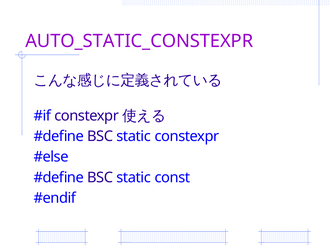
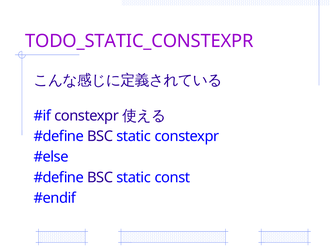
AUTO_STATIC_CONSTEXPR: AUTO_STATIC_CONSTEXPR -> TODO_STATIC_CONSTEXPR
